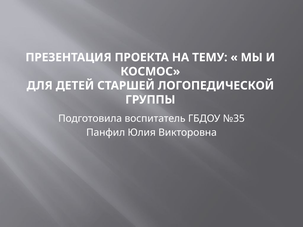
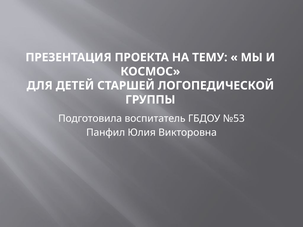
№35: №35 -> №53
